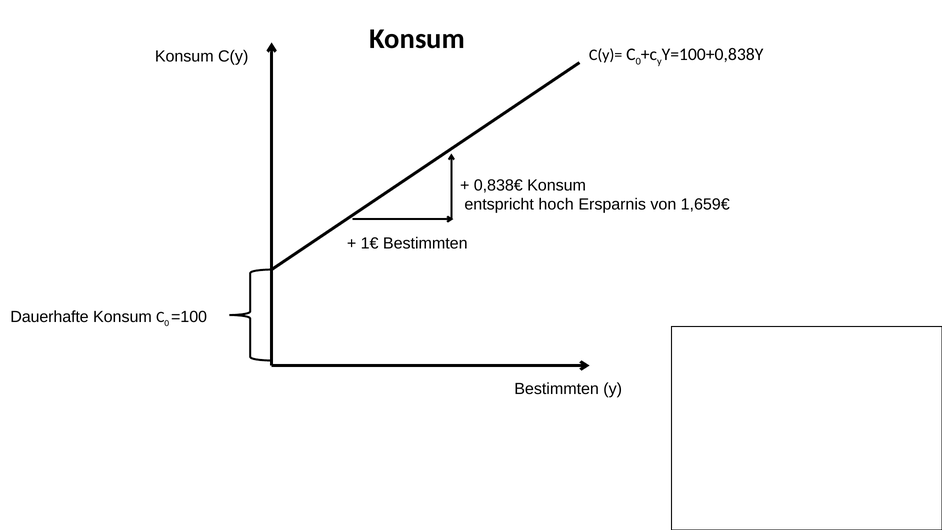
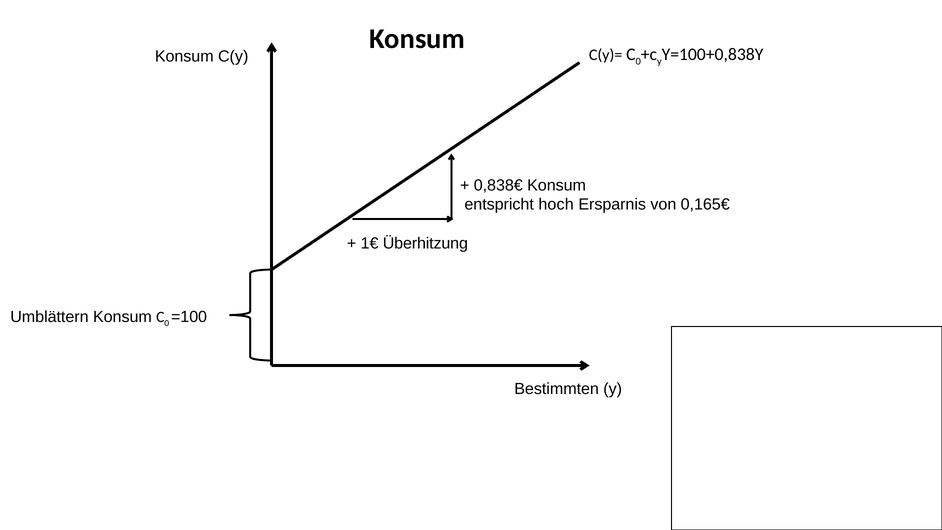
1,659€: 1,659€ -> 0,165€
1€ Bestimmten: Bestimmten -> Überhitzung
Dauerhafte: Dauerhafte -> Umblättern
